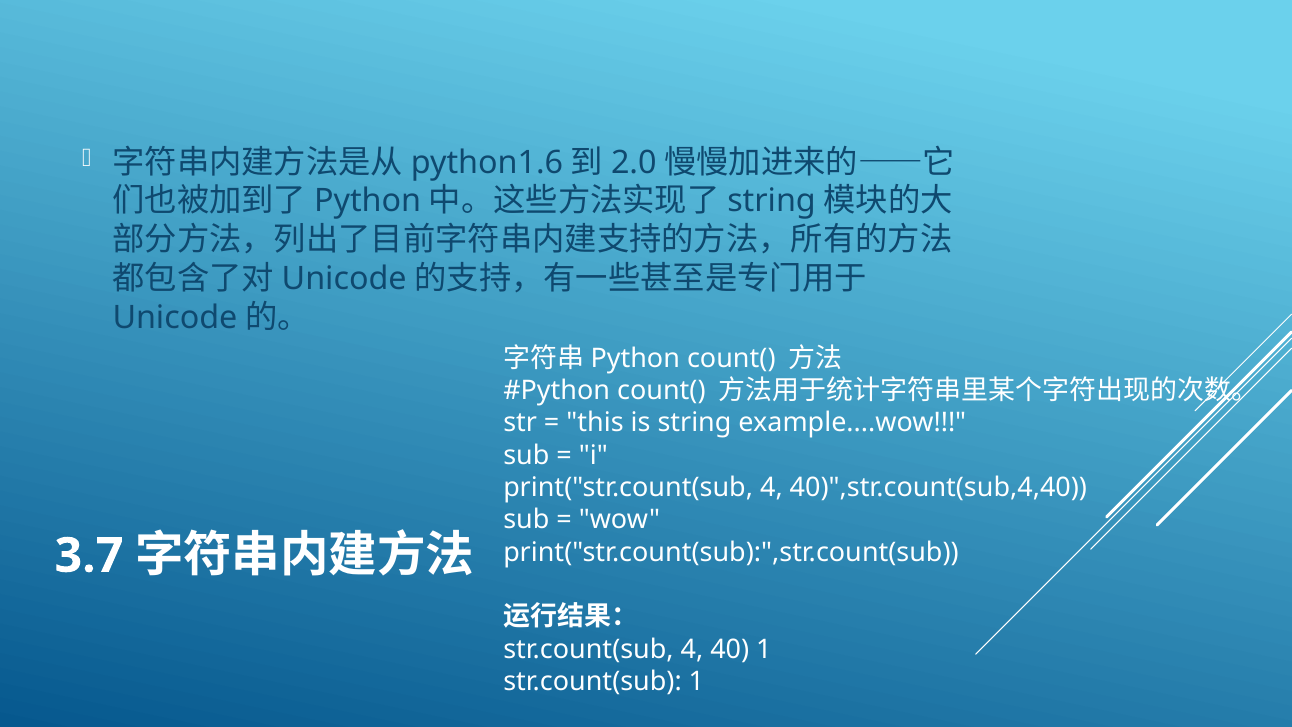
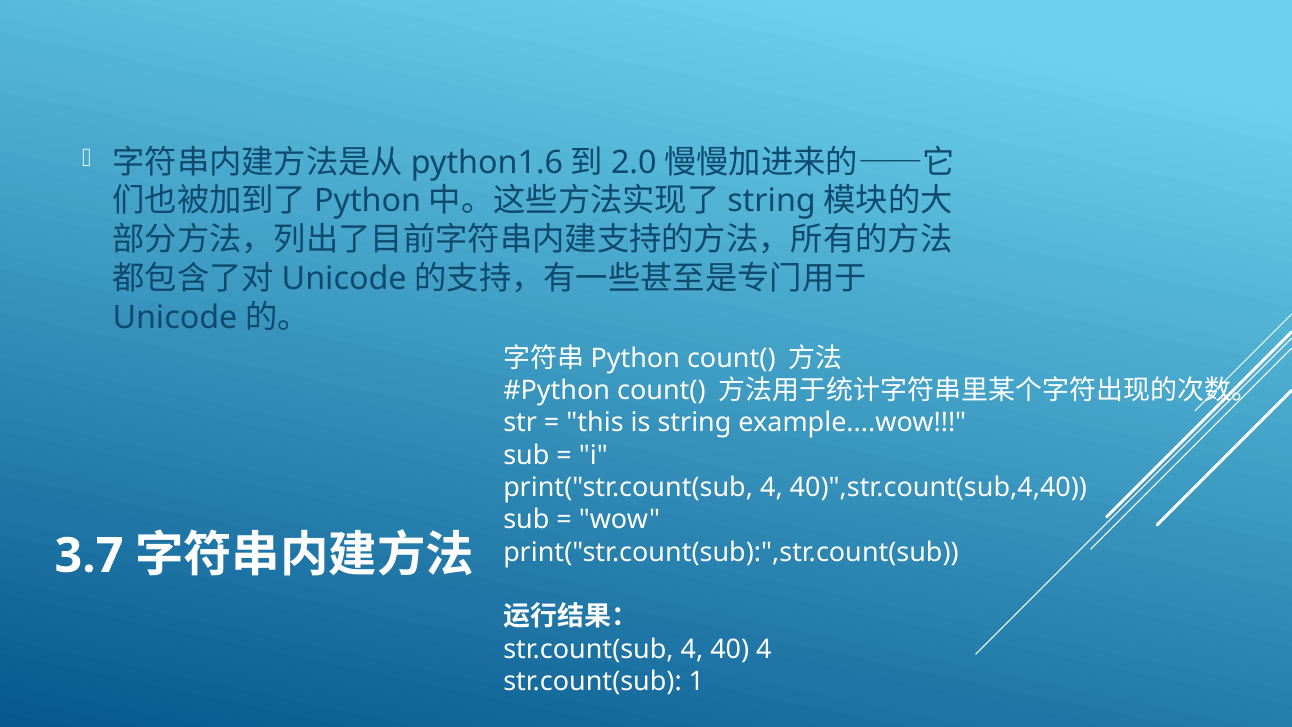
40 1: 1 -> 4
